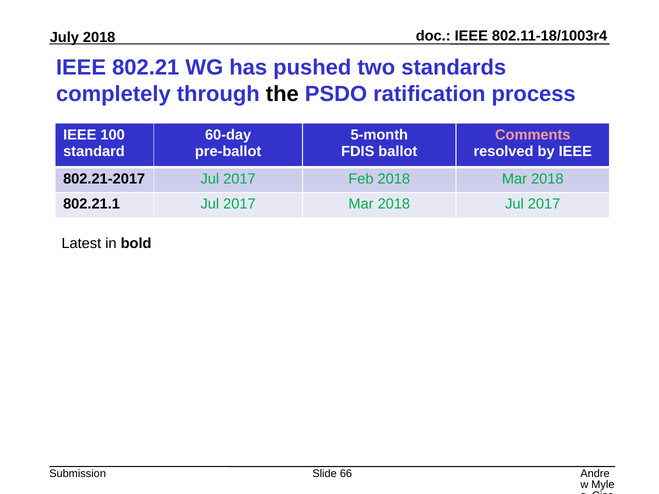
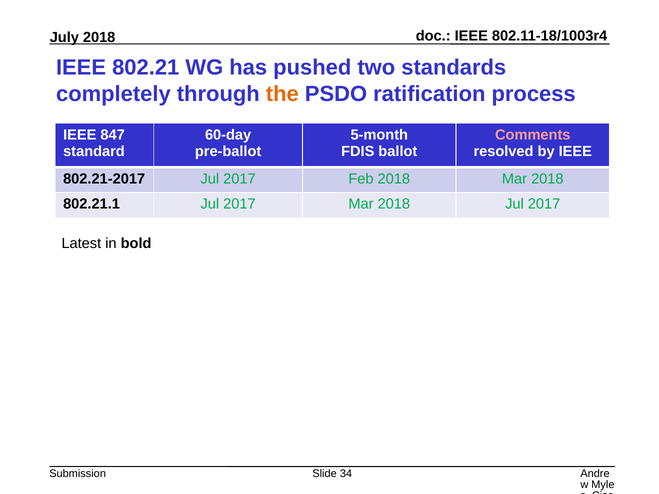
the colour: black -> orange
100: 100 -> 847
66: 66 -> 34
